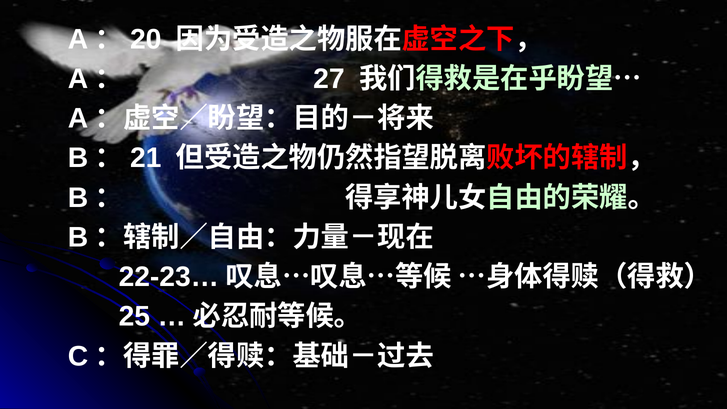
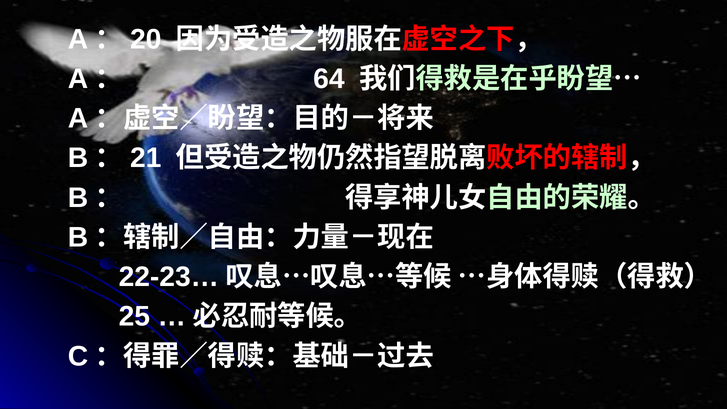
27: 27 -> 64
